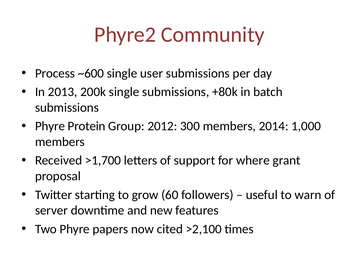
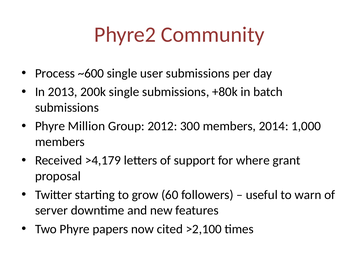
Protein: Protein -> Million
>1,700: >1,700 -> >4,179
